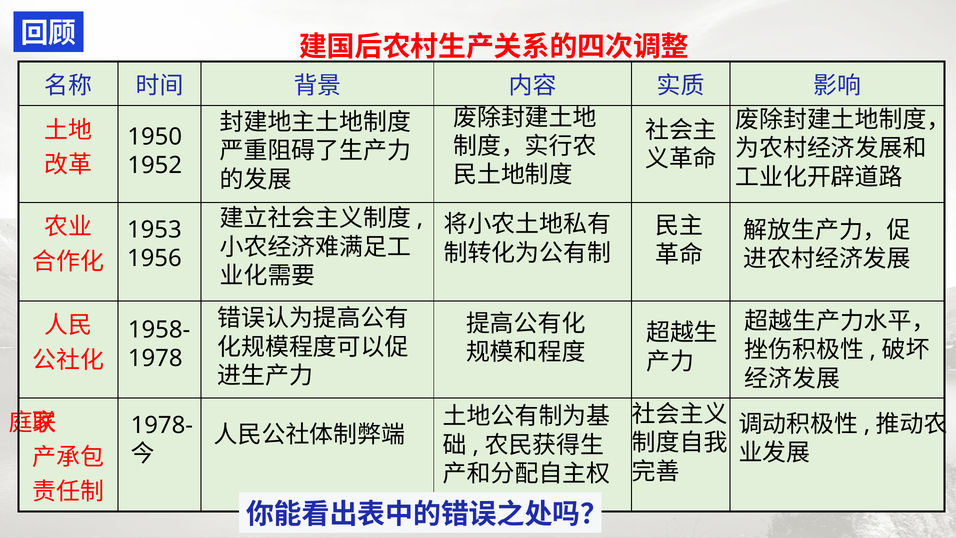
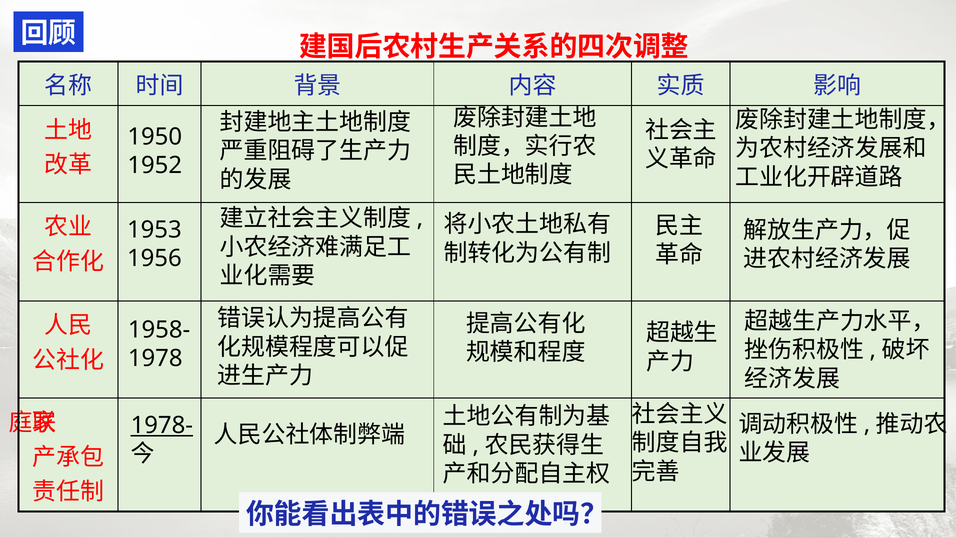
1978- underline: none -> present
